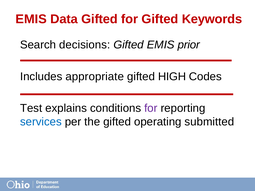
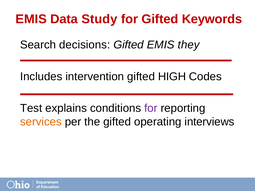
Data Gifted: Gifted -> Study
prior: prior -> they
appropriate: appropriate -> intervention
services colour: blue -> orange
submitted: submitted -> interviews
